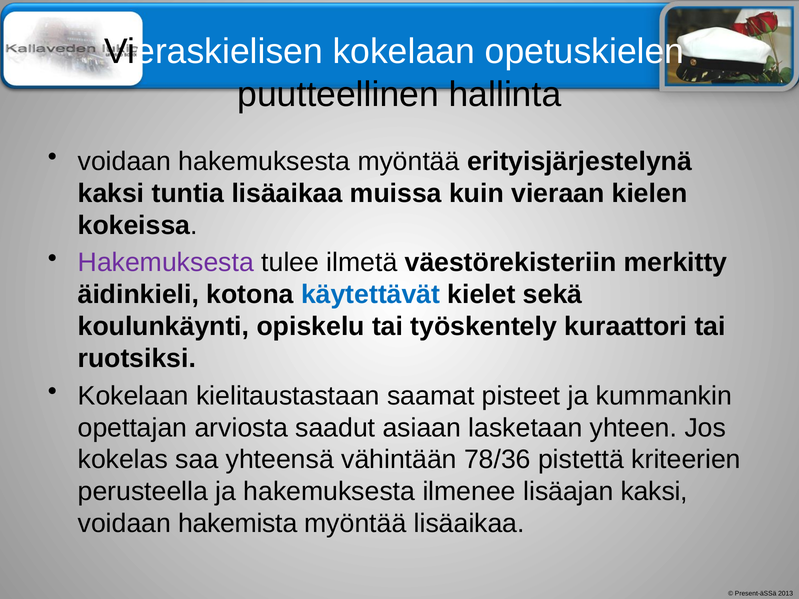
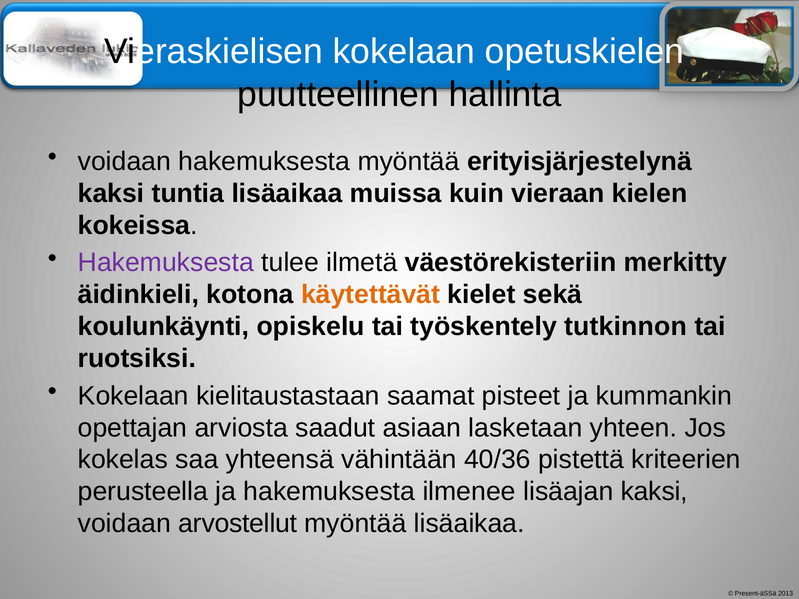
käytettävät colour: blue -> orange
kuraattori: kuraattori -> tutkinnon
78/36: 78/36 -> 40/36
hakemista: hakemista -> arvostellut
